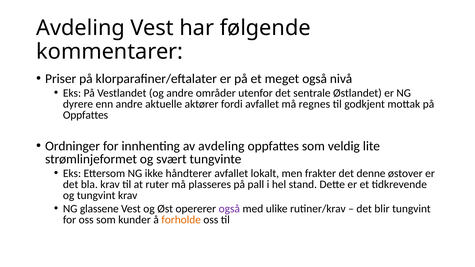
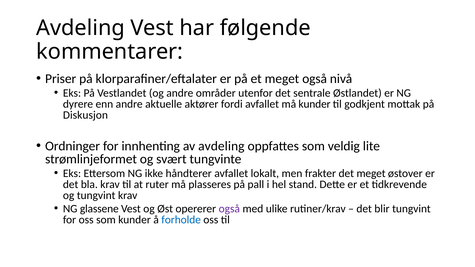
må regnes: regnes -> kunder
Oppfattes at (86, 115): Oppfattes -> Diskusjon
det denne: denne -> meget
forholde colour: orange -> blue
